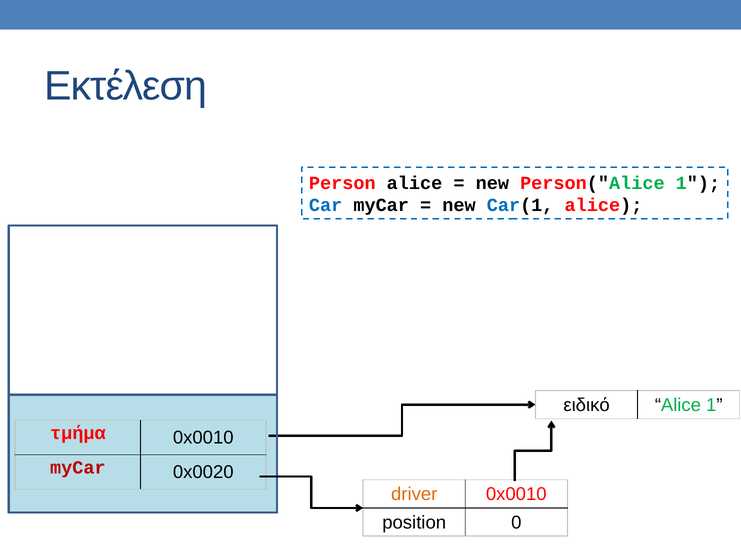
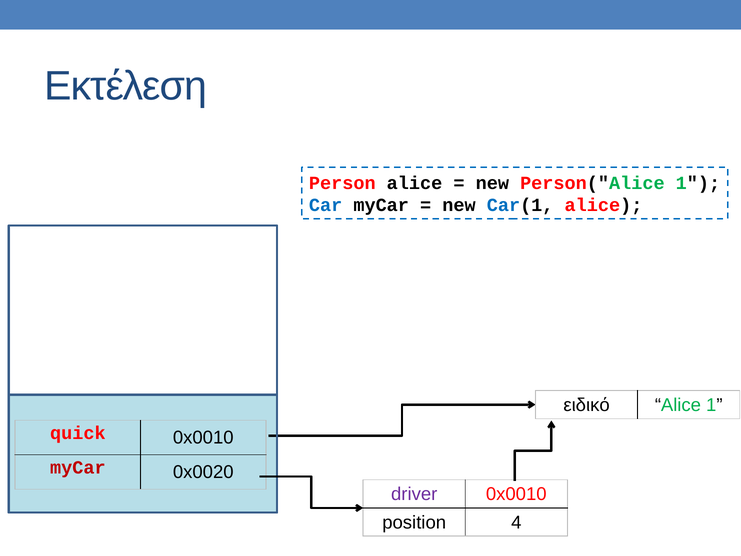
τμήμα: τμήμα -> quick
driver colour: orange -> purple
0: 0 -> 4
